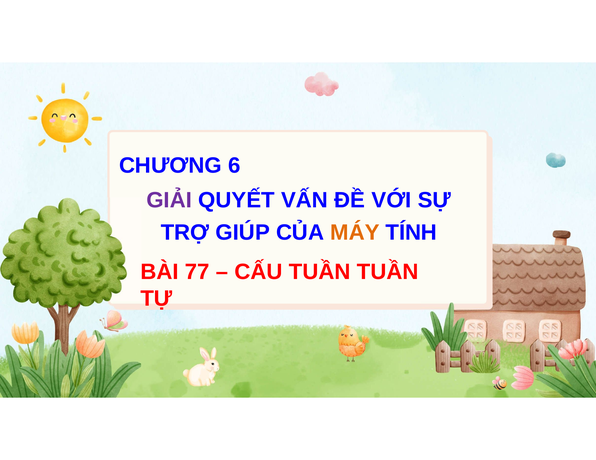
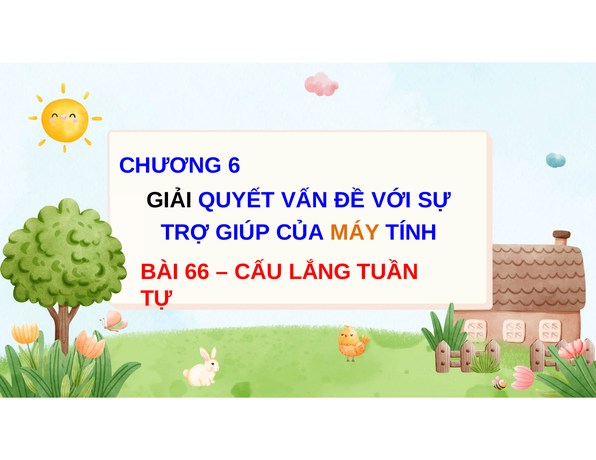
GIẢI colour: purple -> black
77: 77 -> 66
CẤU TUẦN: TUẦN -> LẮNG
